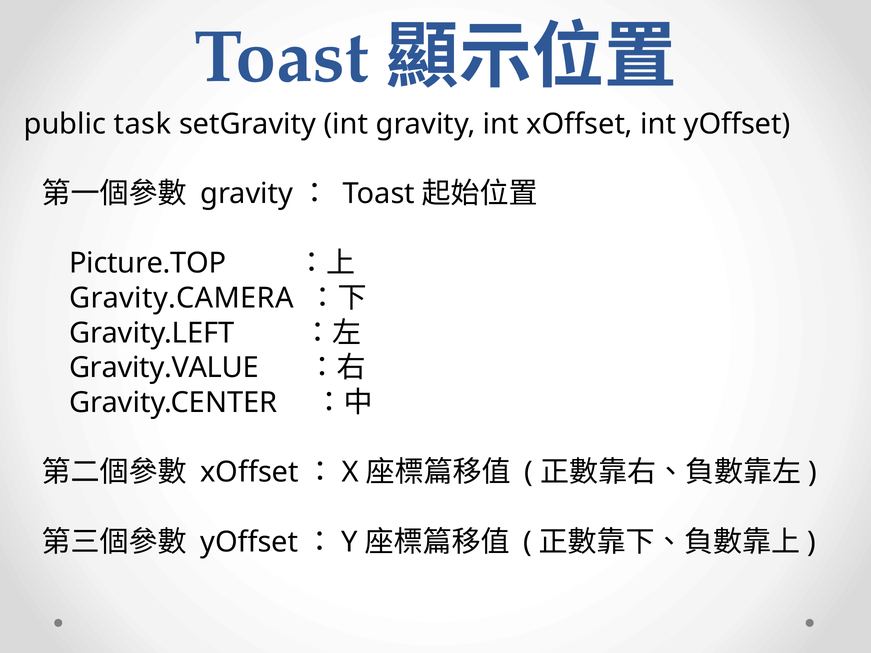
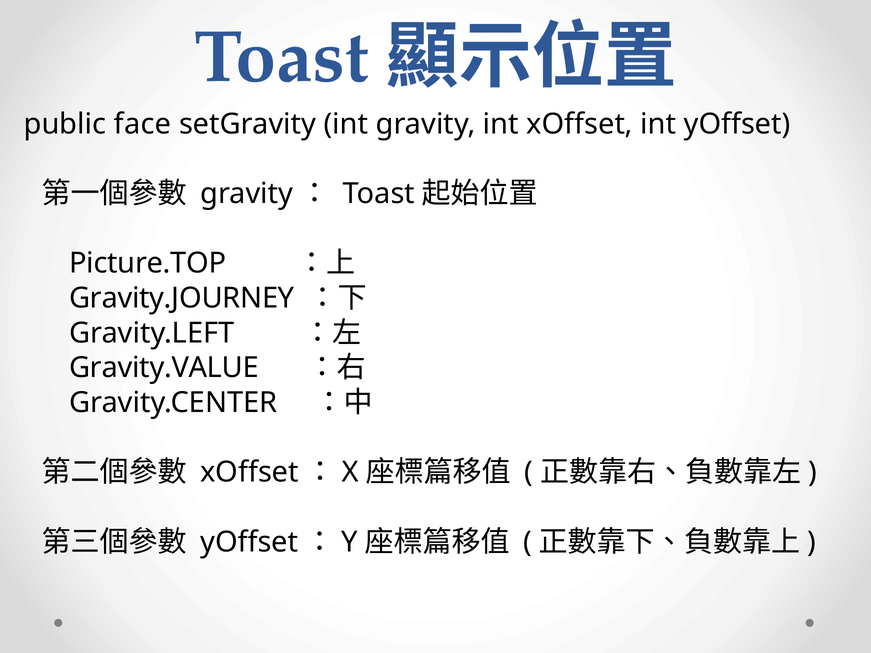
task: task -> face
Gravity.CAMERA: Gravity.CAMERA -> Gravity.JOURNEY
